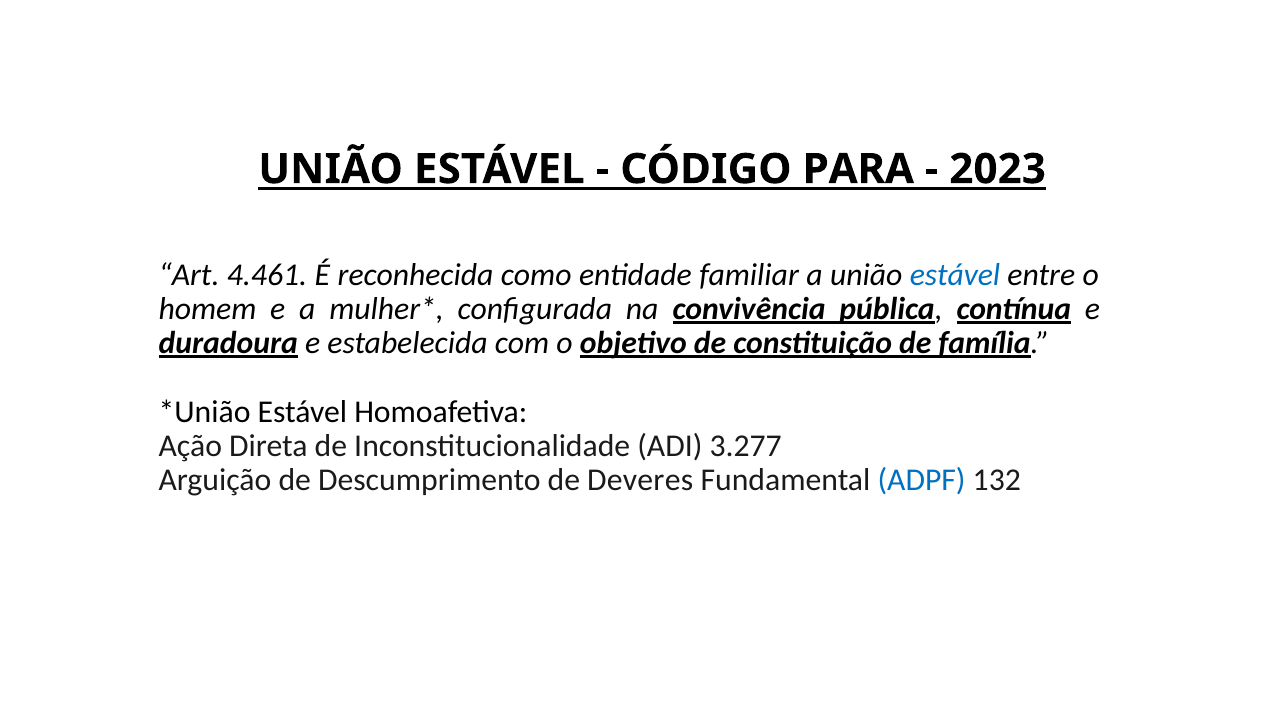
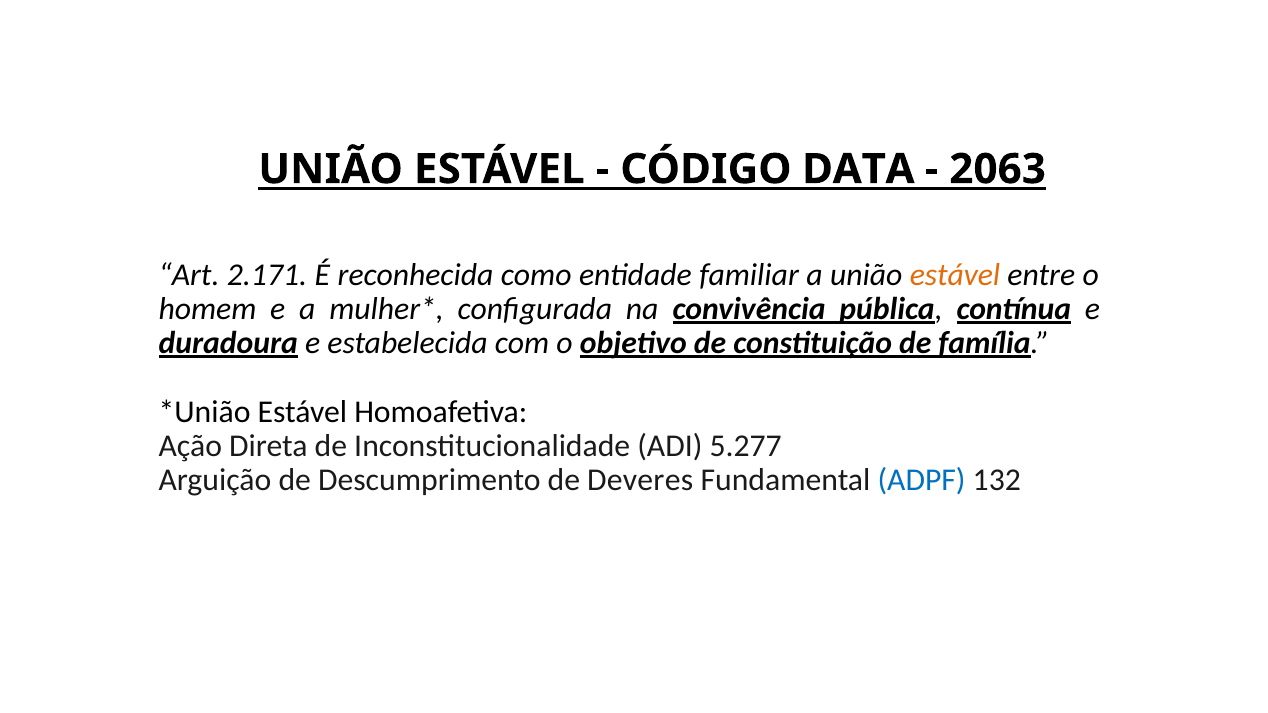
PARA: PARA -> DATA
2023: 2023 -> 2063
4.461: 4.461 -> 2.171
estável at (955, 275) colour: blue -> orange
3.277: 3.277 -> 5.277
